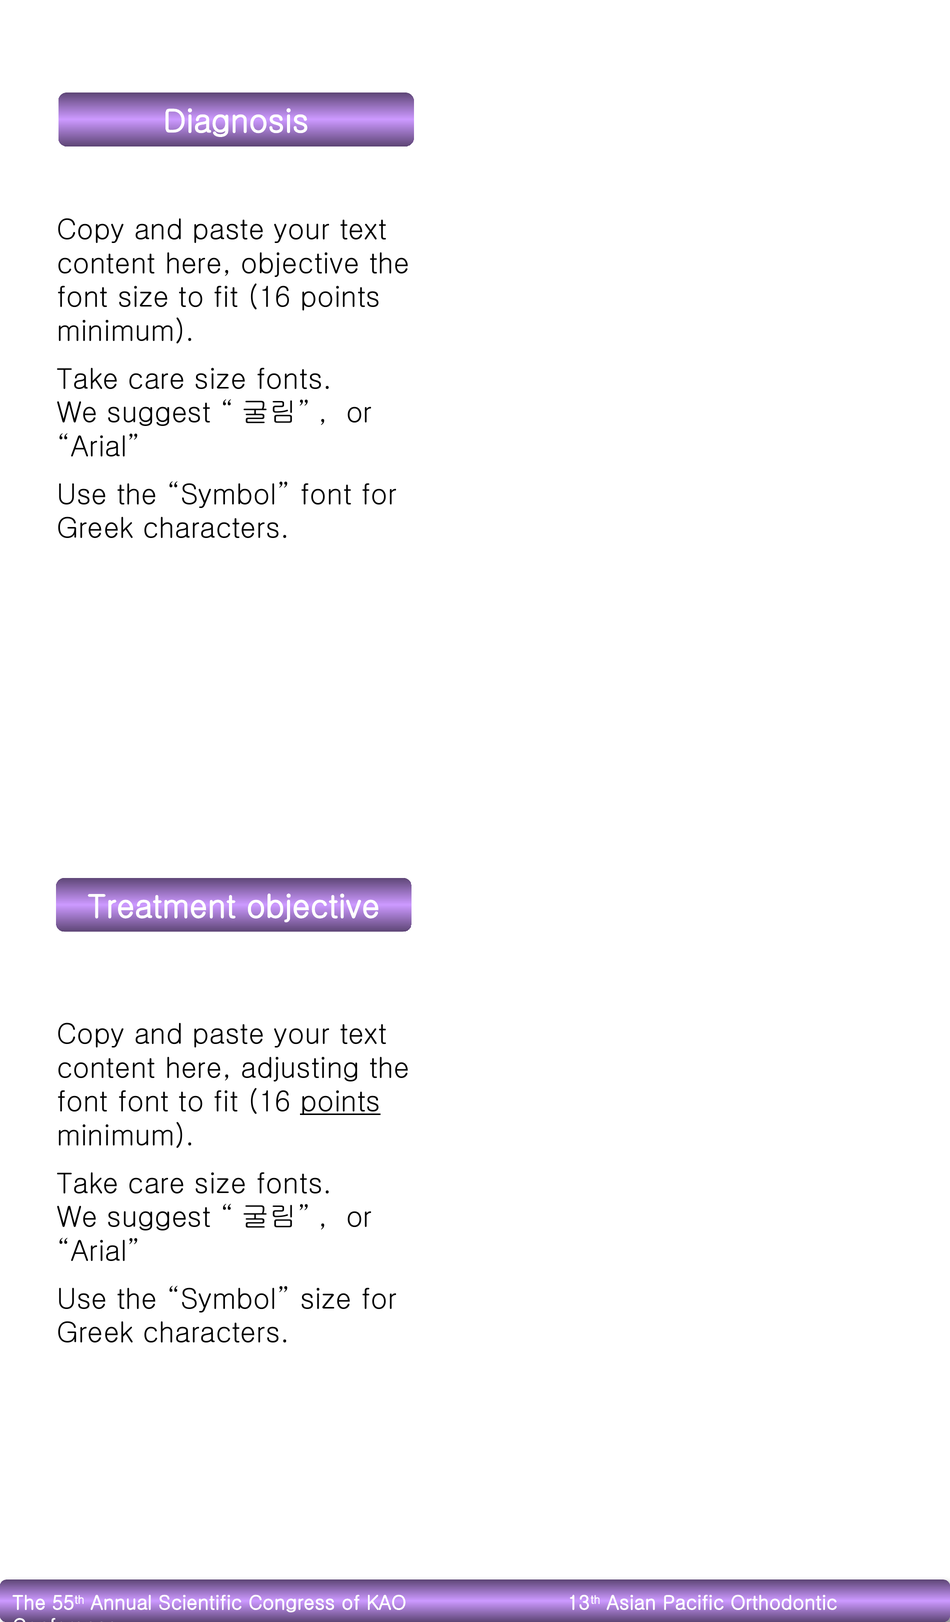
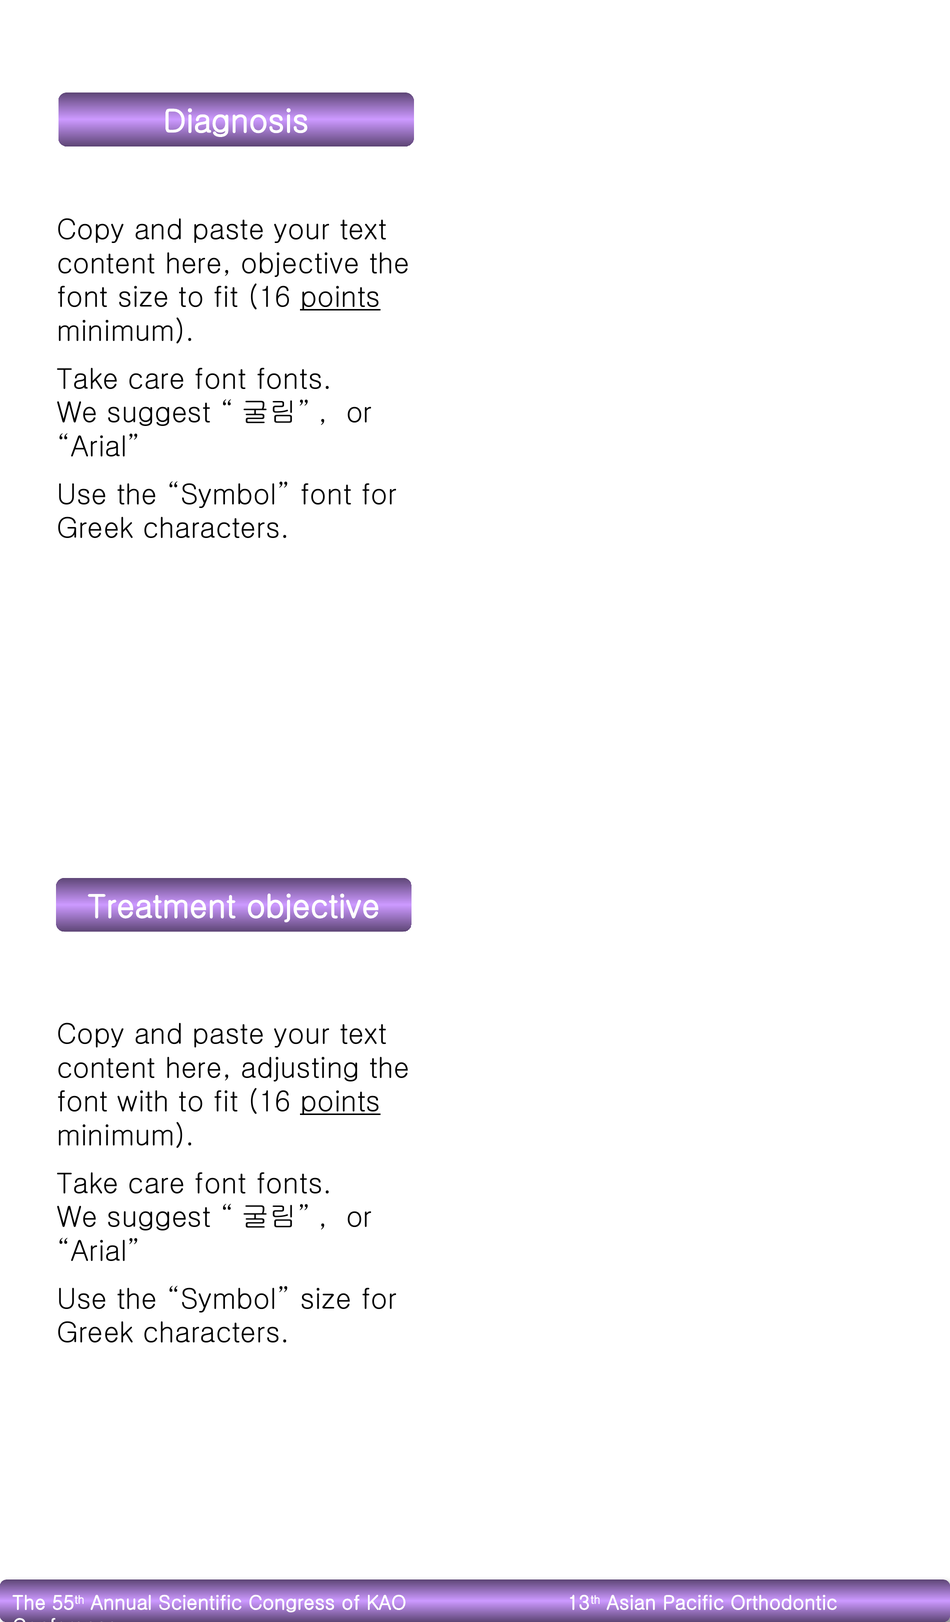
points at (340, 298) underline: none -> present
size at (221, 379): size -> font
font font: font -> with
size at (221, 1183): size -> font
